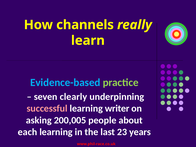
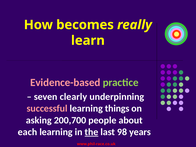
channels: channels -> becomes
Evidence-based colour: light blue -> pink
writer: writer -> things
200,005: 200,005 -> 200,700
the underline: none -> present
23: 23 -> 98
